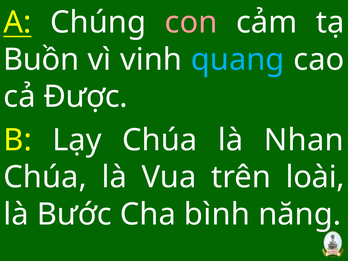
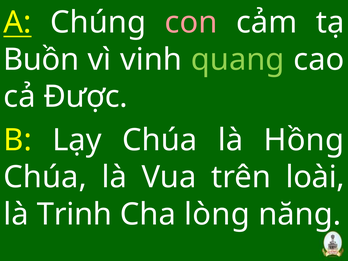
quang colour: light blue -> light green
Nhan: Nhan -> Hồng
Bước: Bước -> Trinh
bình: bình -> lòng
